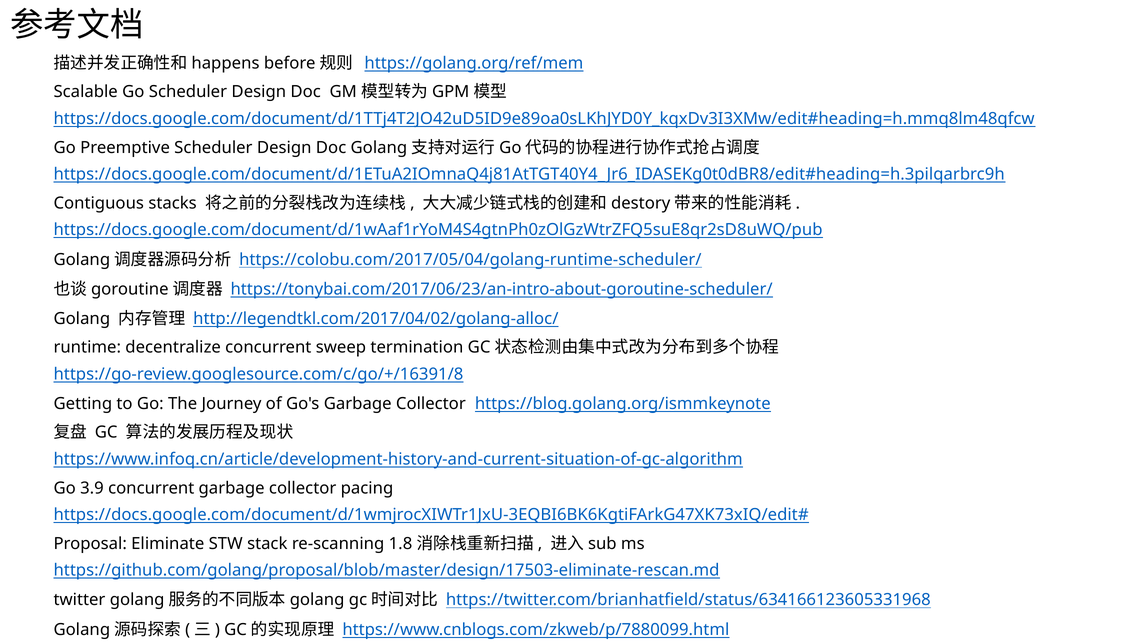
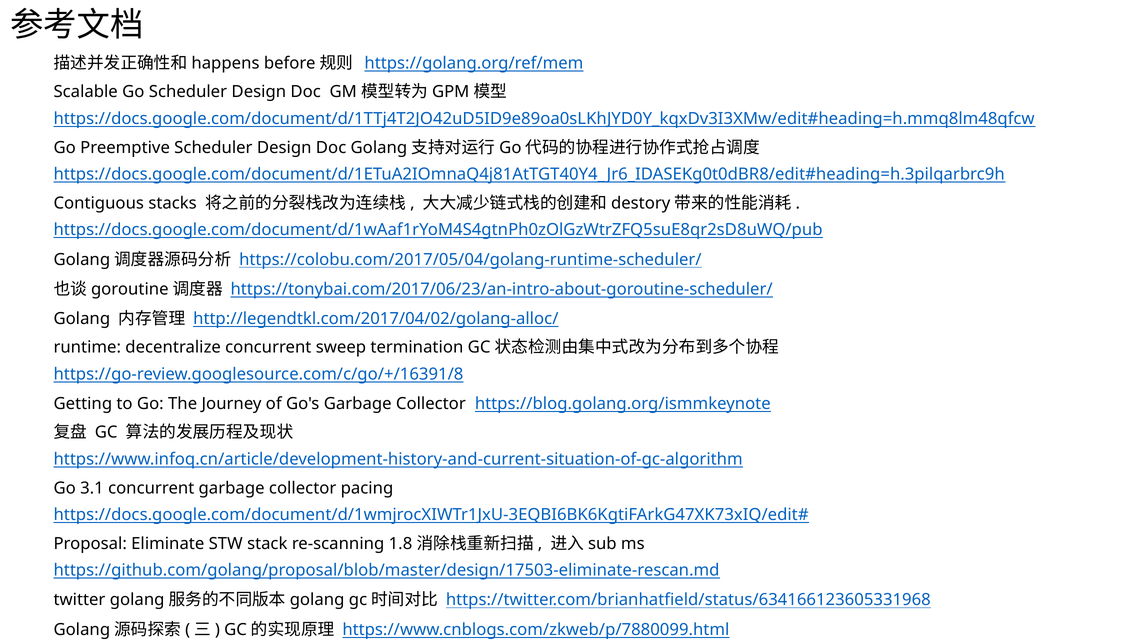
3.9: 3.9 -> 3.1
